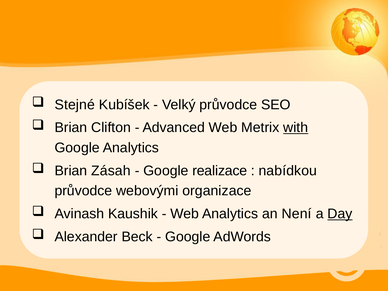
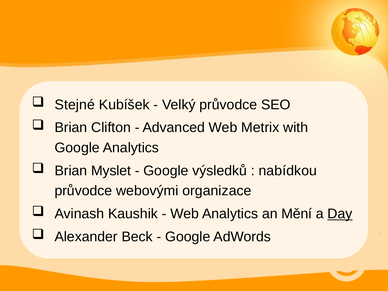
with underline: present -> none
Zásah: Zásah -> Myslet
realizace: realizace -> výsledků
Není: Není -> Mění
